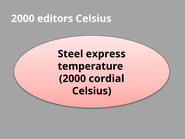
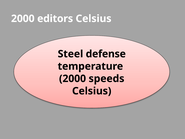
express: express -> defense
cordial: cordial -> speeds
